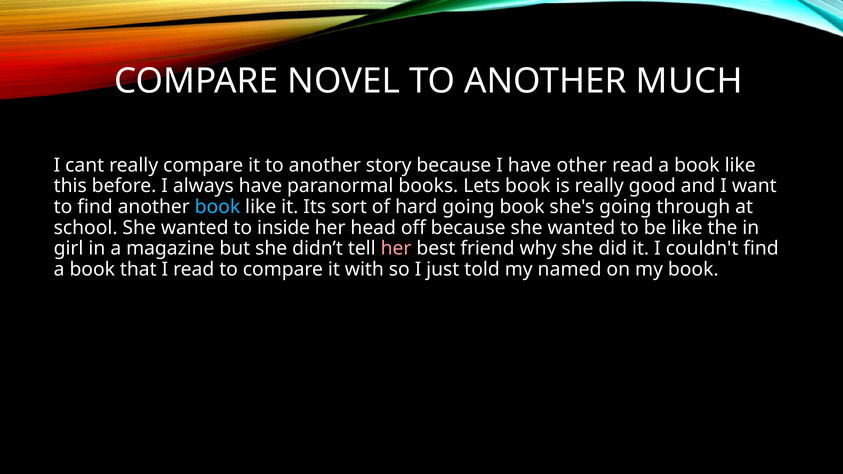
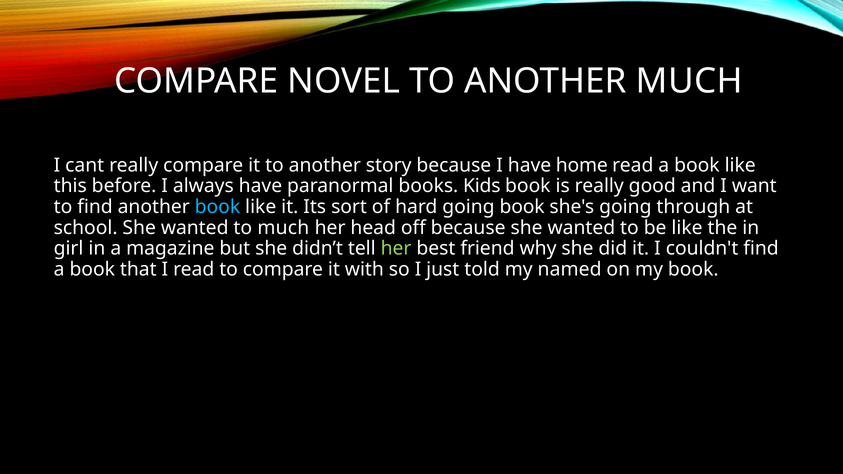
other: other -> home
Lets: Lets -> Kids
to inside: inside -> much
her at (396, 249) colour: pink -> light green
